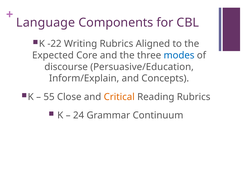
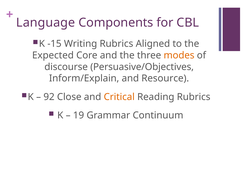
-22: -22 -> -15
modes colour: blue -> orange
Persuasive/Education: Persuasive/Education -> Persuasive/Objectives
Concepts: Concepts -> Resource
55: 55 -> 92
24: 24 -> 19
